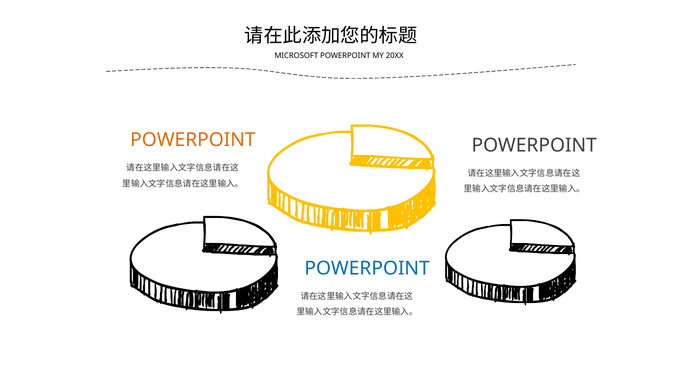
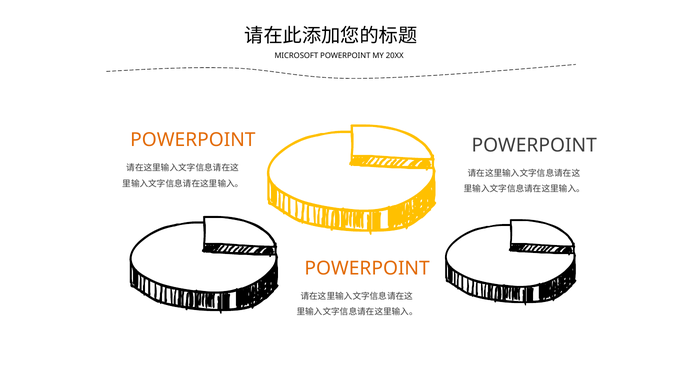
POWERPOINT at (367, 268) colour: blue -> orange
